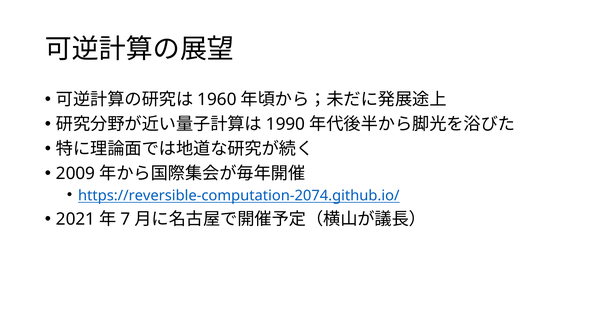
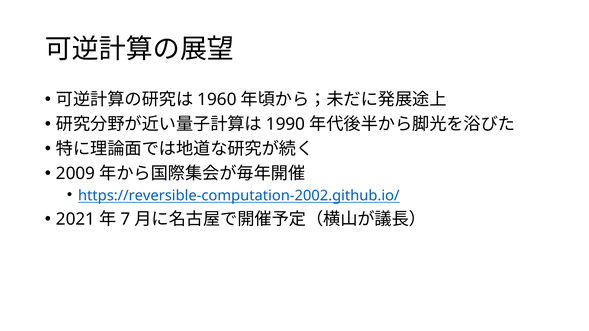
https://reversible-computation-2074.github.io/: https://reversible-computation-2074.github.io/ -> https://reversible-computation-2002.github.io/
